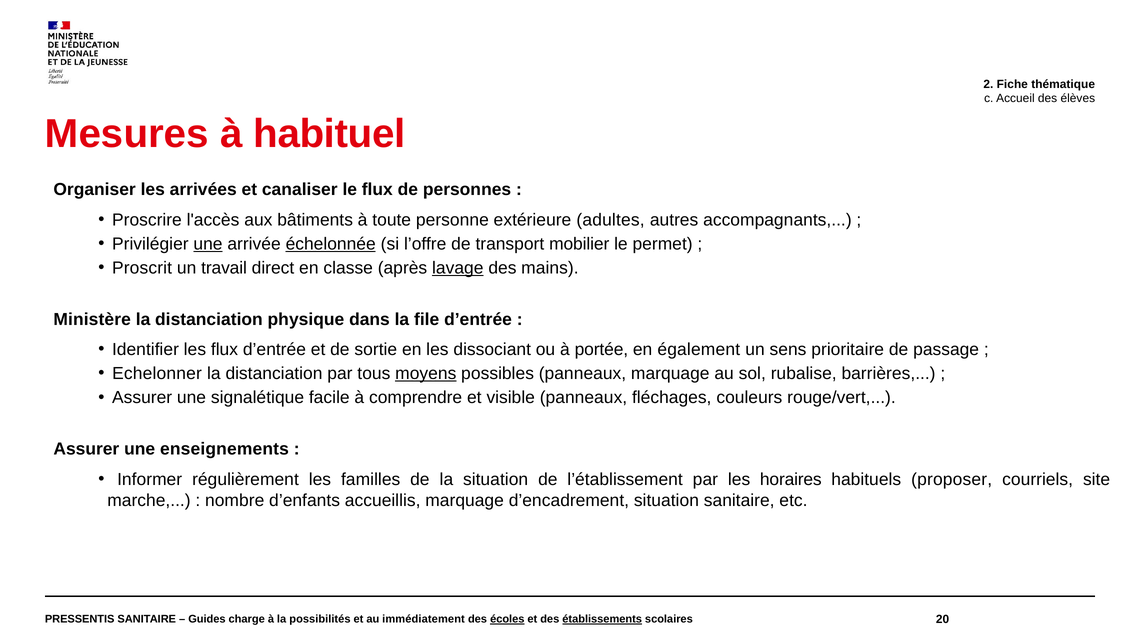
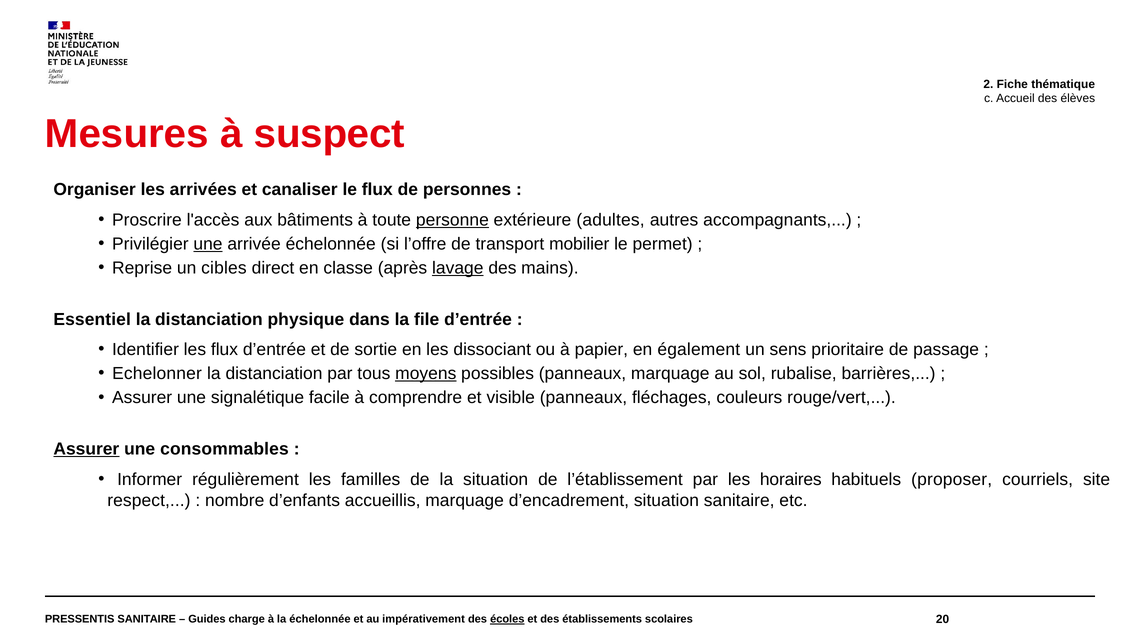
habituel: habituel -> suspect
personne underline: none -> present
échelonnée at (331, 244) underline: present -> none
Proscrit: Proscrit -> Reprise
travail: travail -> cibles
Ministère: Ministère -> Essentiel
portée: portée -> papier
Assurer at (86, 449) underline: none -> present
enseignements: enseignements -> consommables
marche: marche -> respect
la possibilités: possibilités -> échelonnée
immédiatement: immédiatement -> impérativement
établissements underline: present -> none
